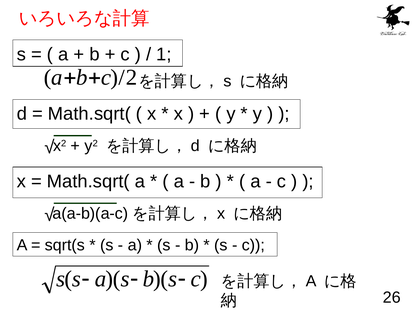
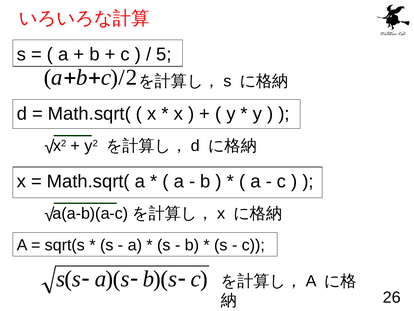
1: 1 -> 5
